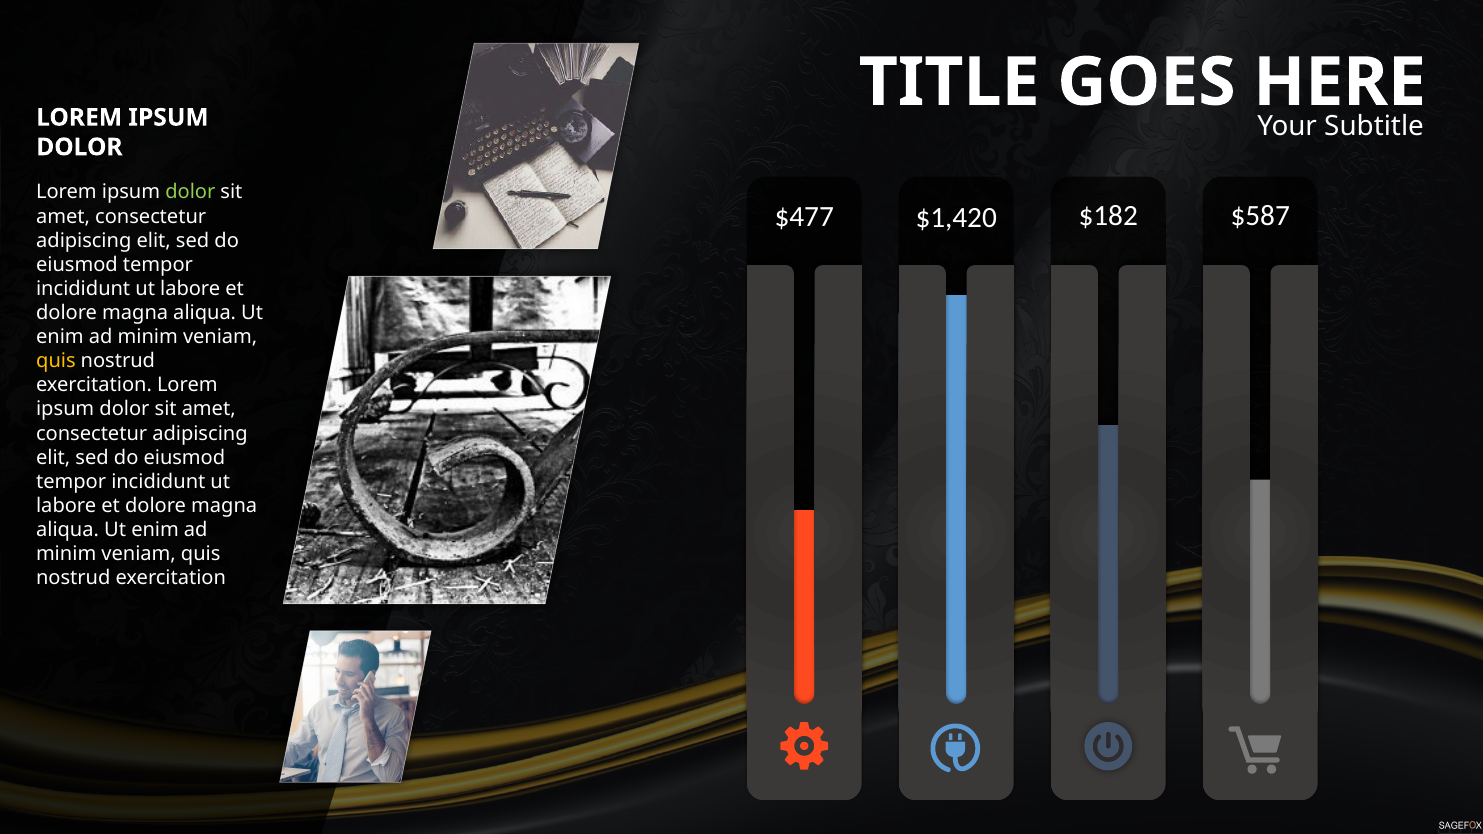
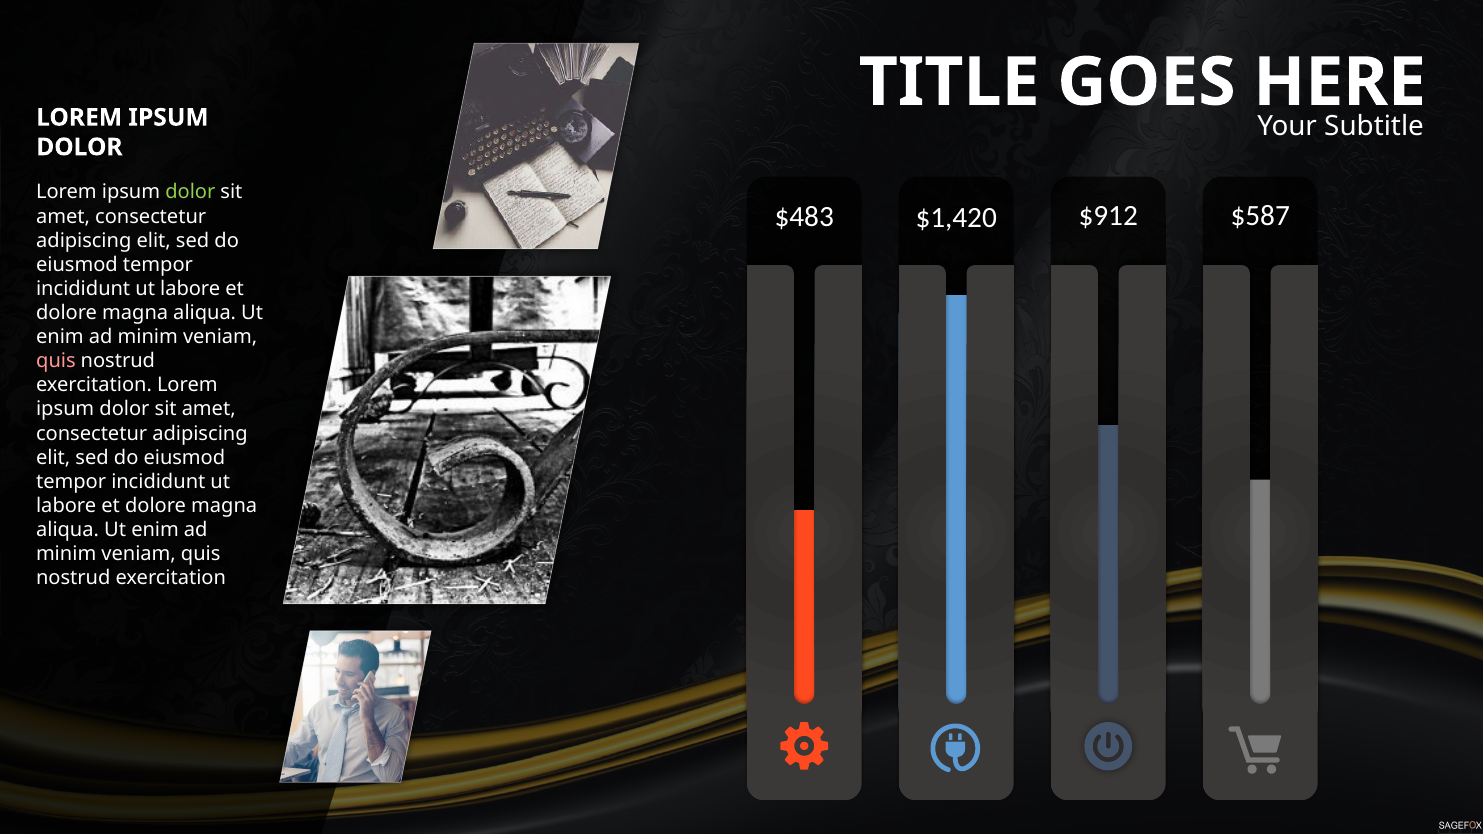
$477: $477 -> $483
$182: $182 -> $912
quis at (56, 361) colour: yellow -> pink
